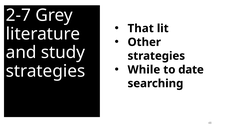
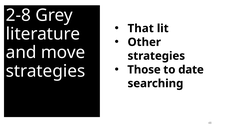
2-7: 2-7 -> 2-8
study: study -> move
While: While -> Those
